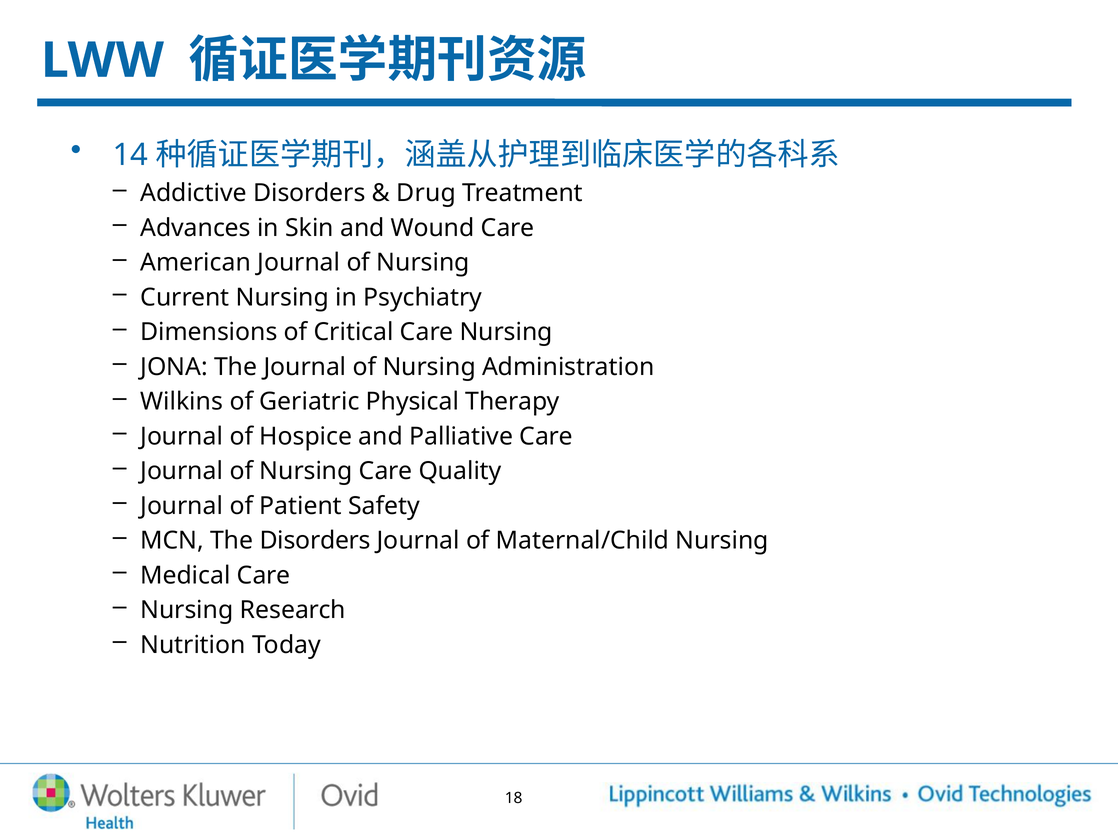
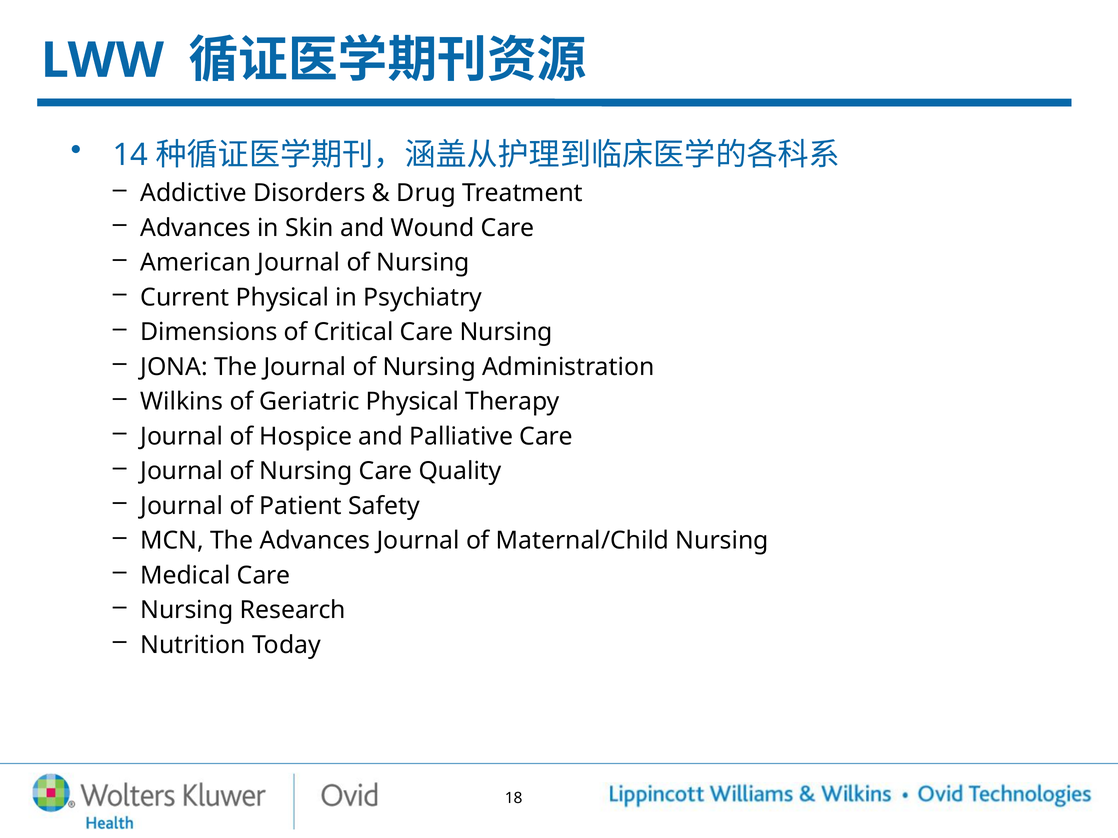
Current Nursing: Nursing -> Physical
The Disorders: Disorders -> Advances
